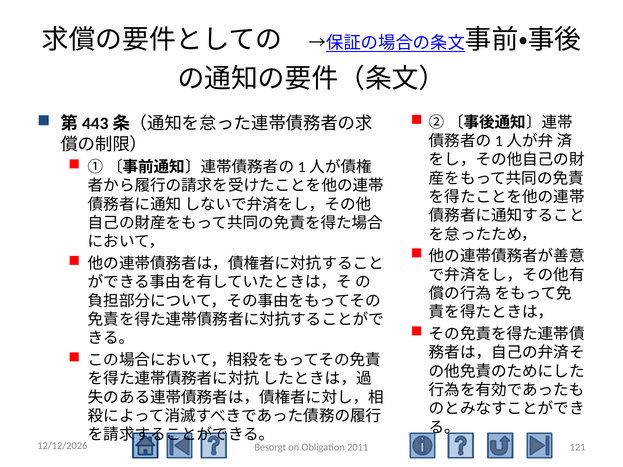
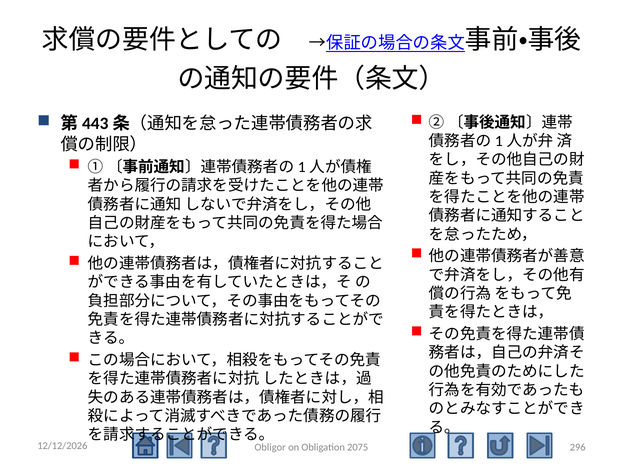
121: 121 -> 296
Besorgt: Besorgt -> Obligor
2011: 2011 -> 2075
